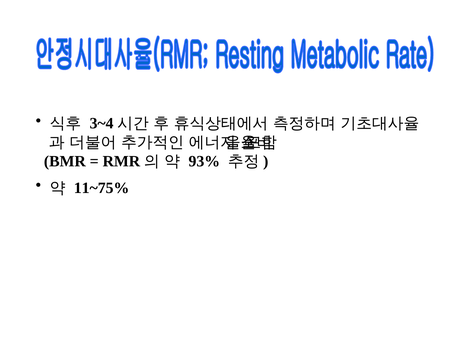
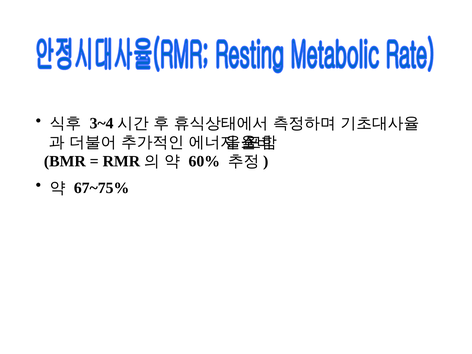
93%: 93% -> 60%
11~75%: 11~75% -> 67~75%
